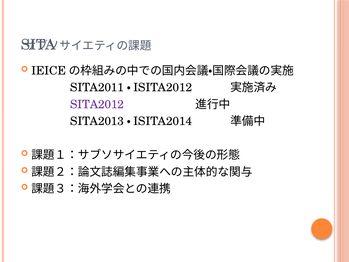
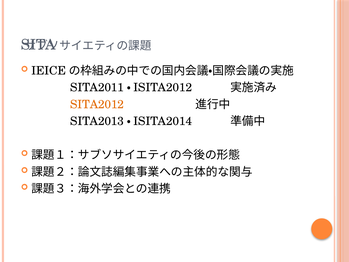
SITA2012 colour: purple -> orange
